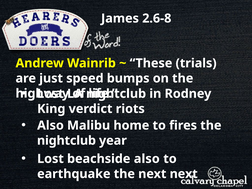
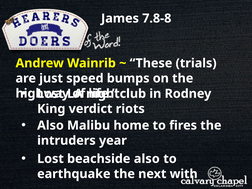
2.6-8: 2.6-8 -> 7.8-8
nightclub at (66, 141): nightclub -> intruders
next next: next -> with
